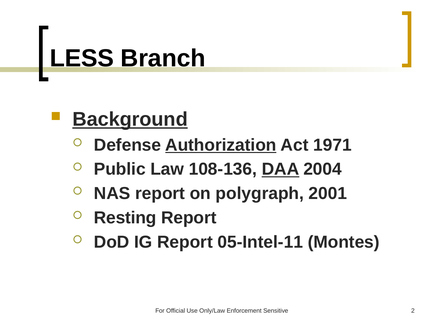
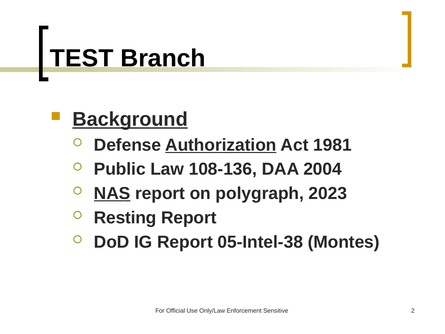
LESS: LESS -> TEST
1971: 1971 -> 1981
DAA underline: present -> none
NAS underline: none -> present
2001: 2001 -> 2023
05-Intel-11: 05-Intel-11 -> 05-Intel-38
